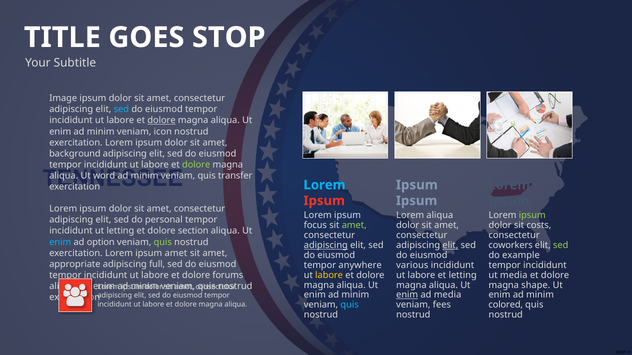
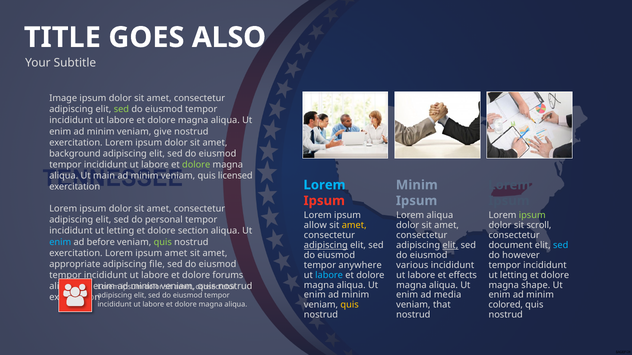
STOP: STOP -> ALSO
sed at (121, 110) colour: light blue -> light green
dolore at (162, 121) underline: present -> none
icon: icon -> give
word: word -> main
transfer: transfer -> licensed
Ipsum at (417, 185): Ipsum -> Minim
focus: focus -> allow
amet at (354, 226) colour: light green -> yellow
costs: costs -> scroll
option: option -> before
coworkers: coworkers -> document
sed at (561, 246) colour: light green -> light blue
example: example -> however
full: full -> file
labore at (329, 275) colour: yellow -> light blue
et letting: letting -> effects
media at (514, 275): media -> letting
enim at (407, 295) underline: present -> none
quis at (350, 305) colour: light blue -> yellow
fees: fees -> that
